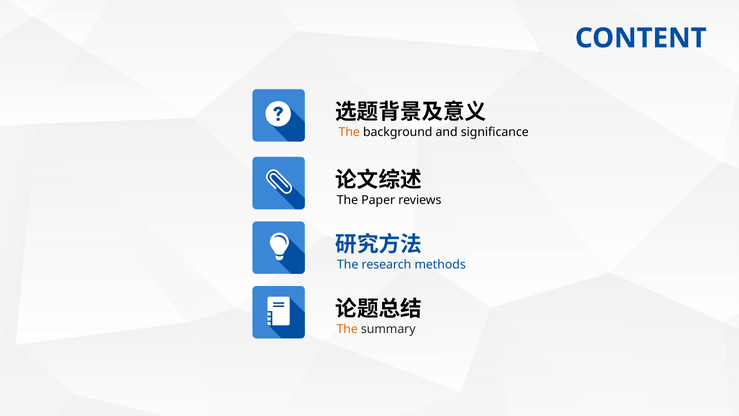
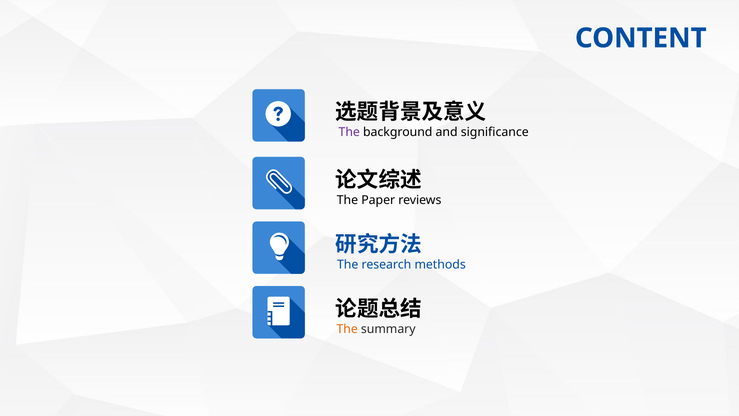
The at (349, 132) colour: orange -> purple
